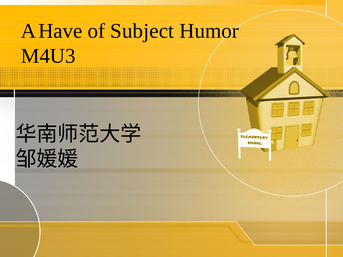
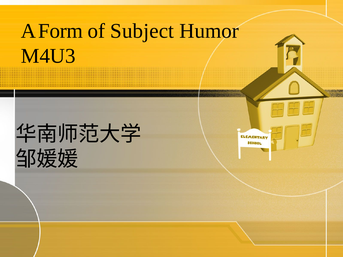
Have: Have -> Form
